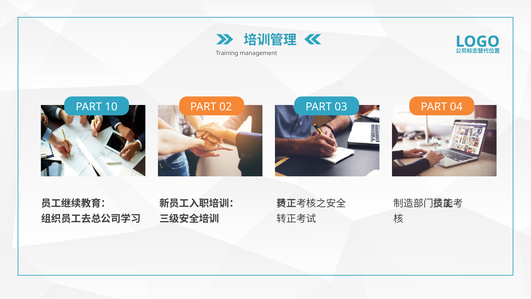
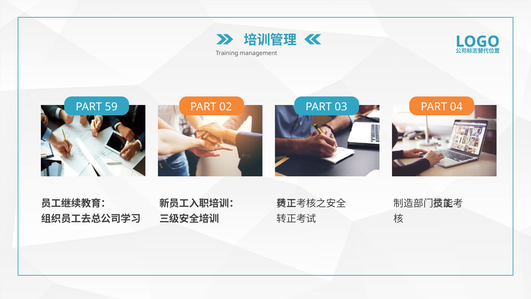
10: 10 -> 59
